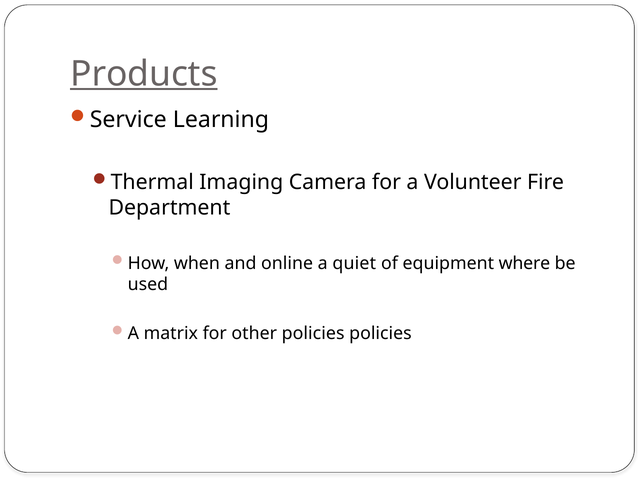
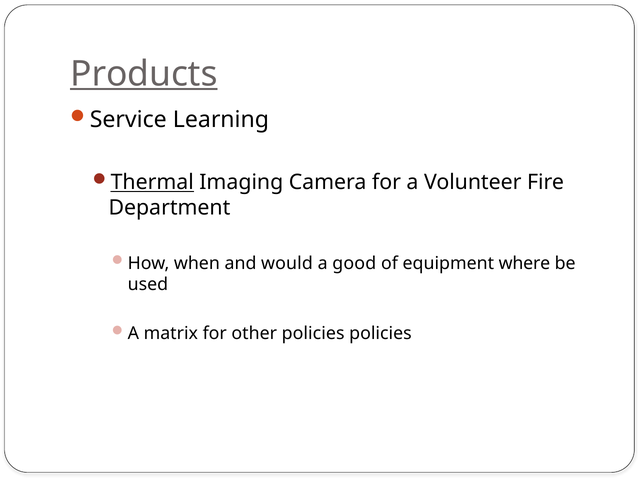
Thermal underline: none -> present
online: online -> would
quiet: quiet -> good
